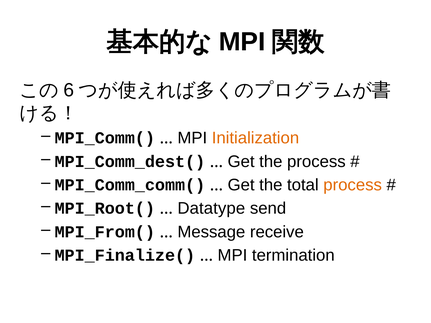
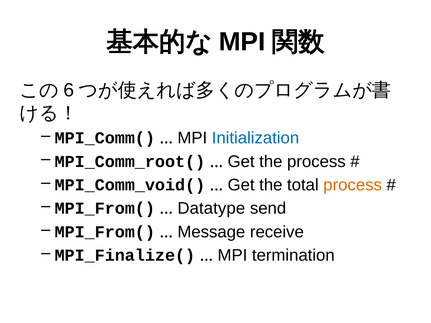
Initialization colour: orange -> blue
MPI_Comm_dest(: MPI_Comm_dest( -> MPI_Comm_root(
MPI_Comm_comm(: MPI_Comm_comm( -> MPI_Comm_void(
MPI_Root( at (105, 209): MPI_Root( -> MPI_From(
